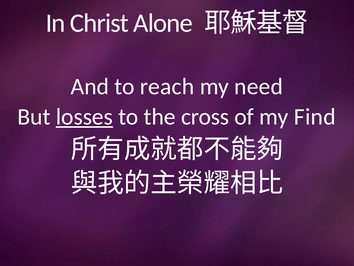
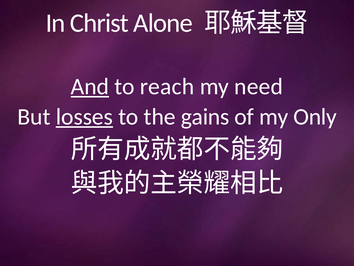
And underline: none -> present
cross: cross -> gains
Find: Find -> Only
